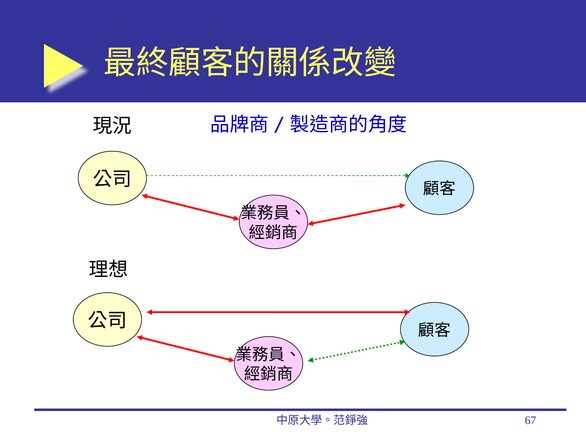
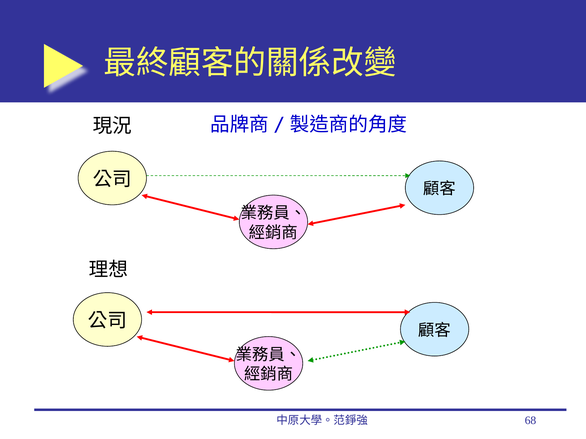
67: 67 -> 68
